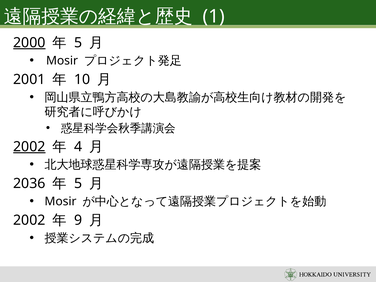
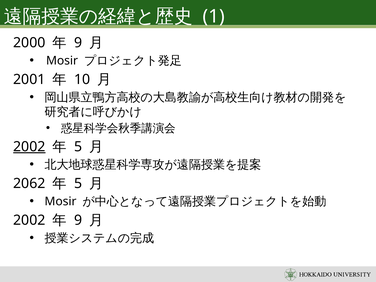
2000 underline: present -> none
5 at (78, 43): 5 -> 9
4 at (78, 147): 4 -> 5
2036: 2036 -> 2062
